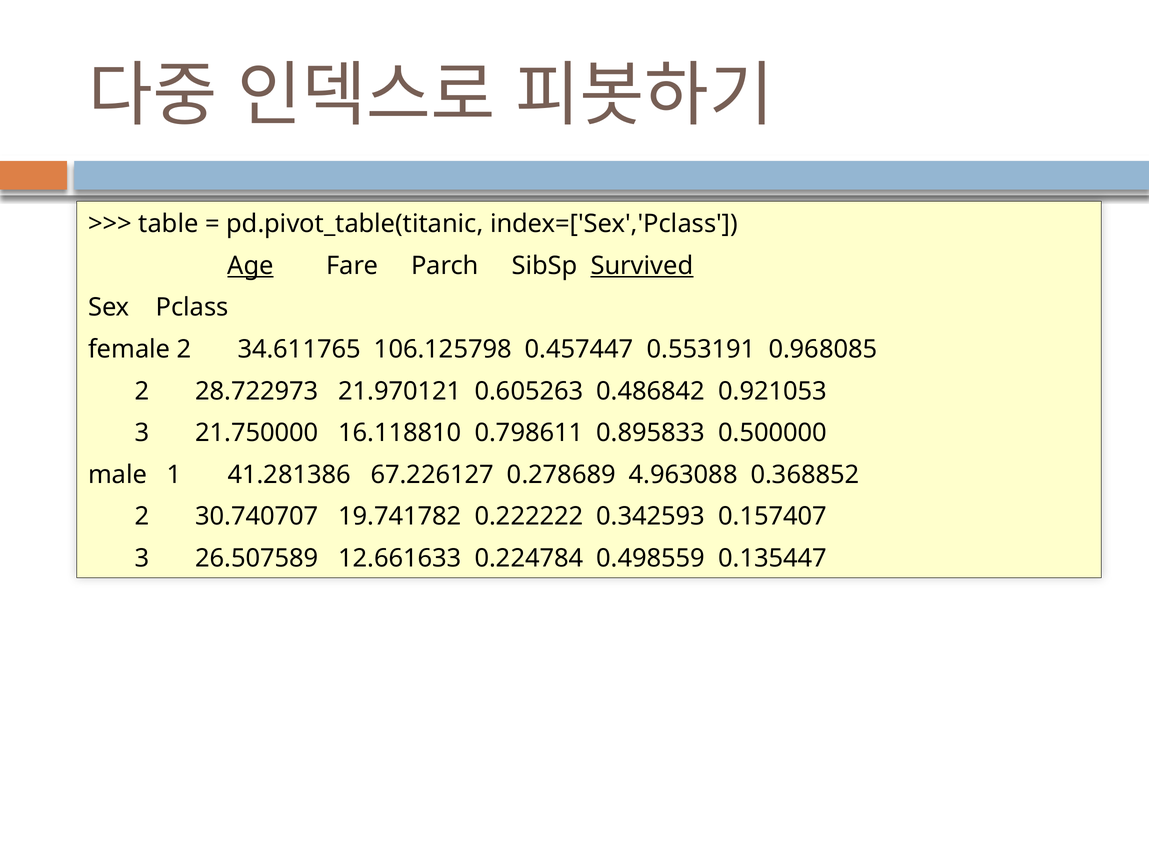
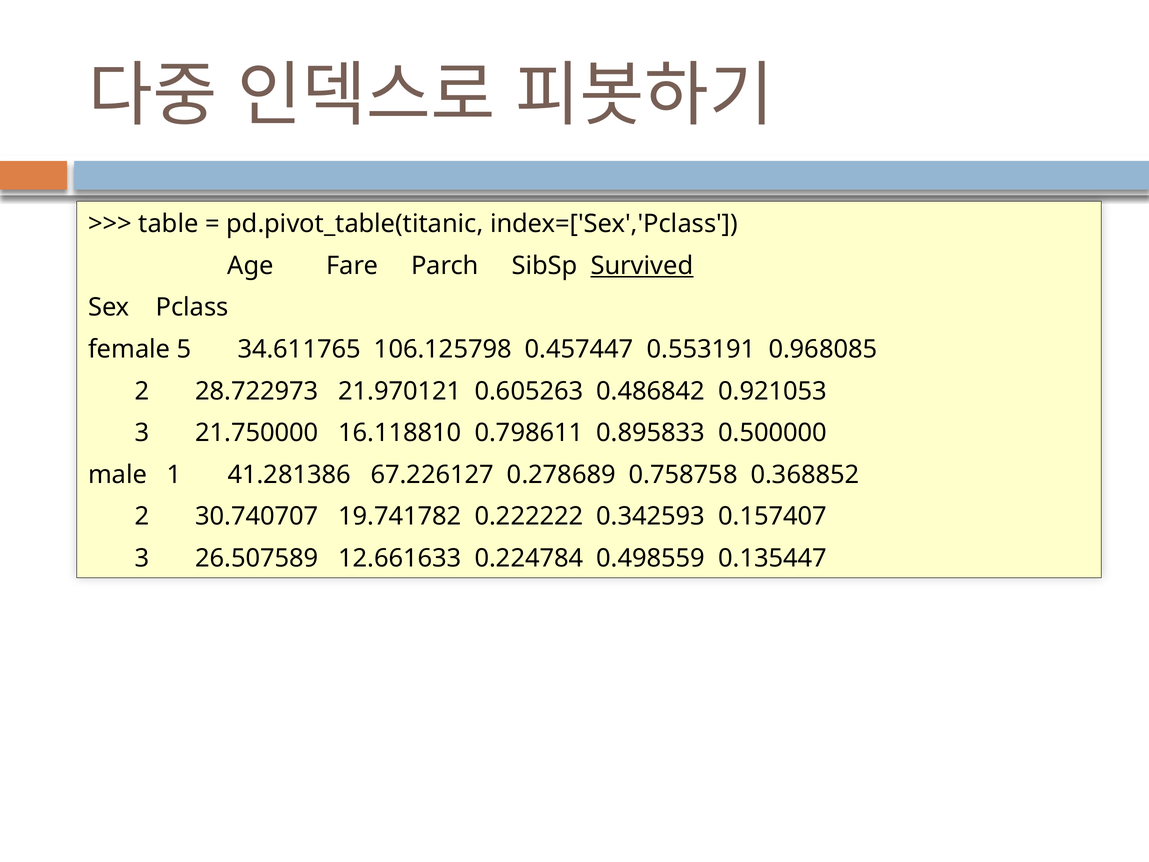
Age underline: present -> none
female 2: 2 -> 5
4.963088: 4.963088 -> 0.758758
